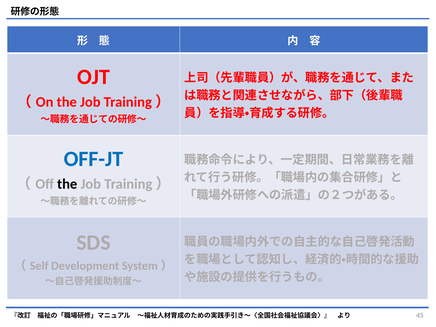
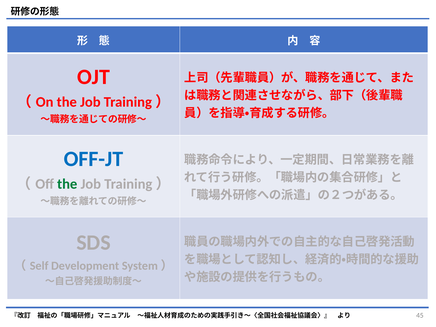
the at (67, 184) colour: black -> green
